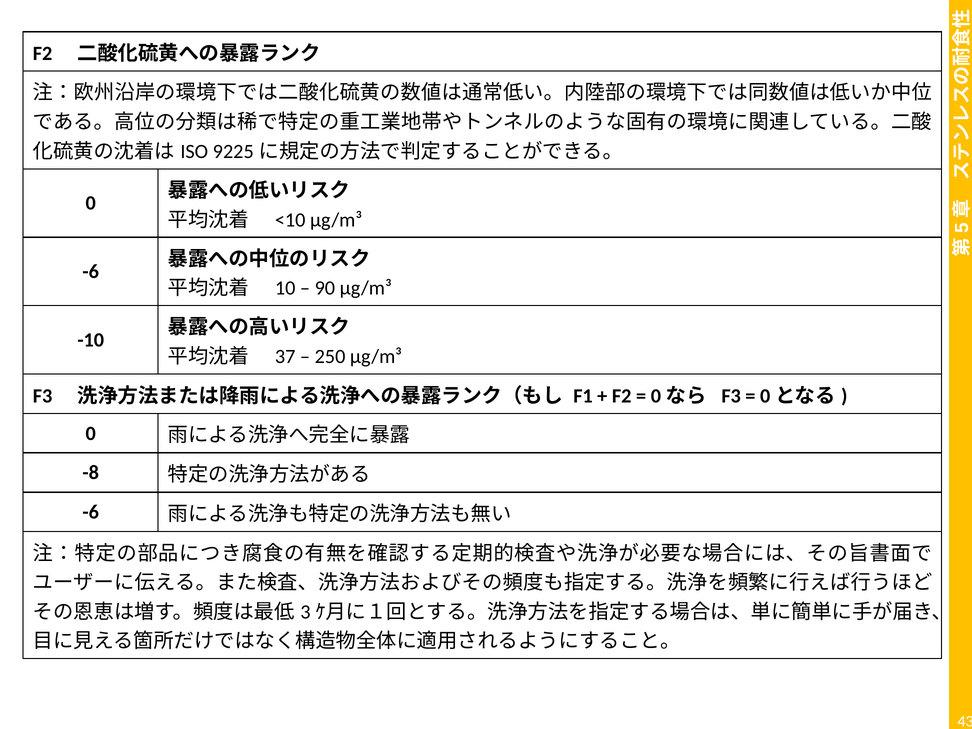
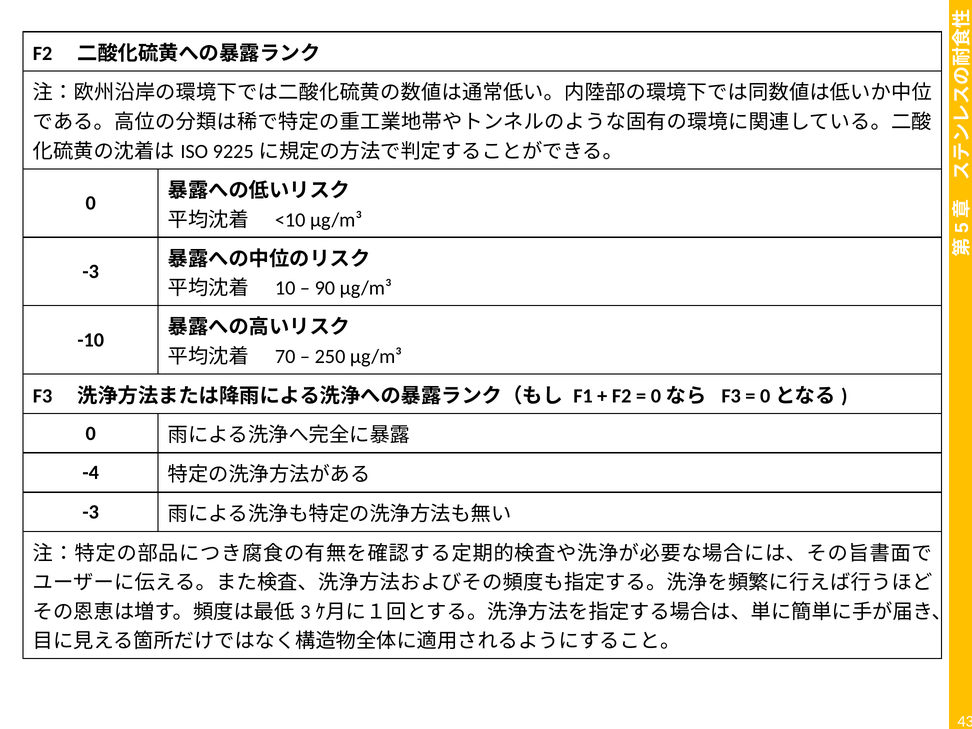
-6 at (91, 272): -6 -> -3
37: 37 -> 70
-8: -8 -> -4
-6 at (91, 512): -6 -> -3
